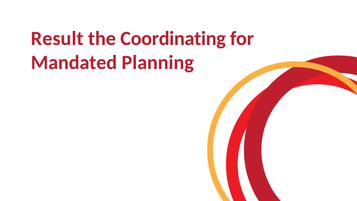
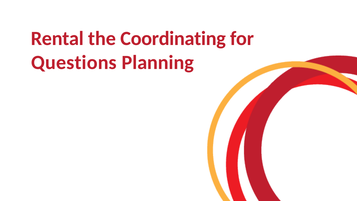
Result: Result -> Rental
Mandated: Mandated -> Questions
